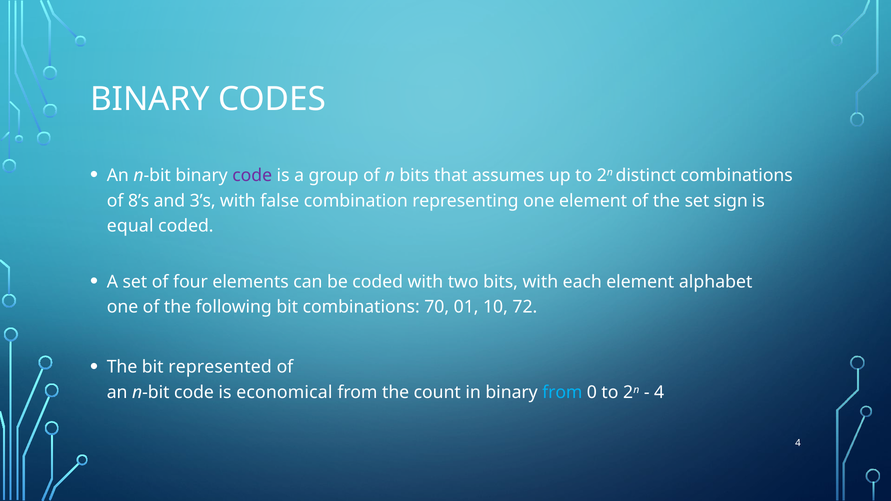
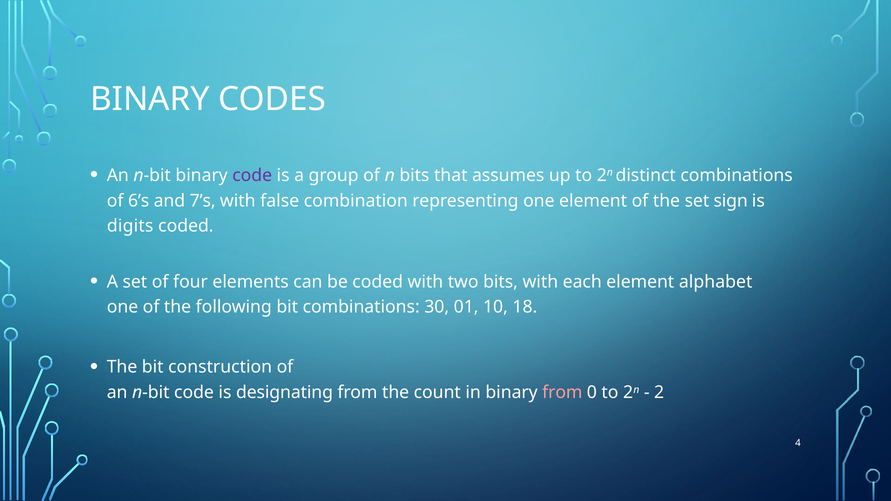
8’s: 8’s -> 6’s
3’s: 3’s -> 7’s
equal: equal -> digits
70: 70 -> 30
72: 72 -> 18
represented: represented -> construction
economical: economical -> designating
from at (562, 393) colour: light blue -> pink
4 at (659, 393): 4 -> 2
